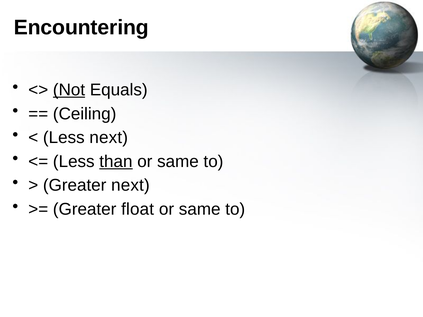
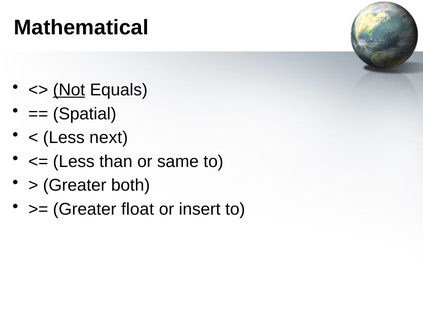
Encountering: Encountering -> Mathematical
Ceiling: Ceiling -> Spatial
than underline: present -> none
Greater next: next -> both
same at (200, 209): same -> insert
